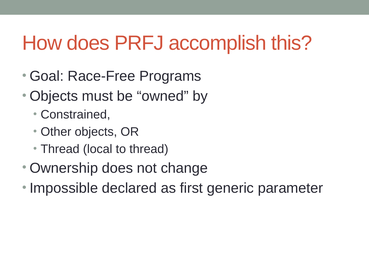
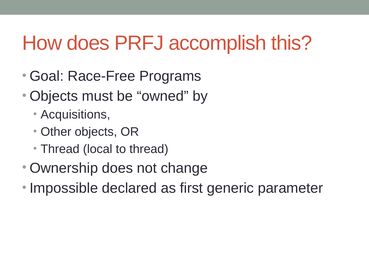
Constrained: Constrained -> Acquisitions
